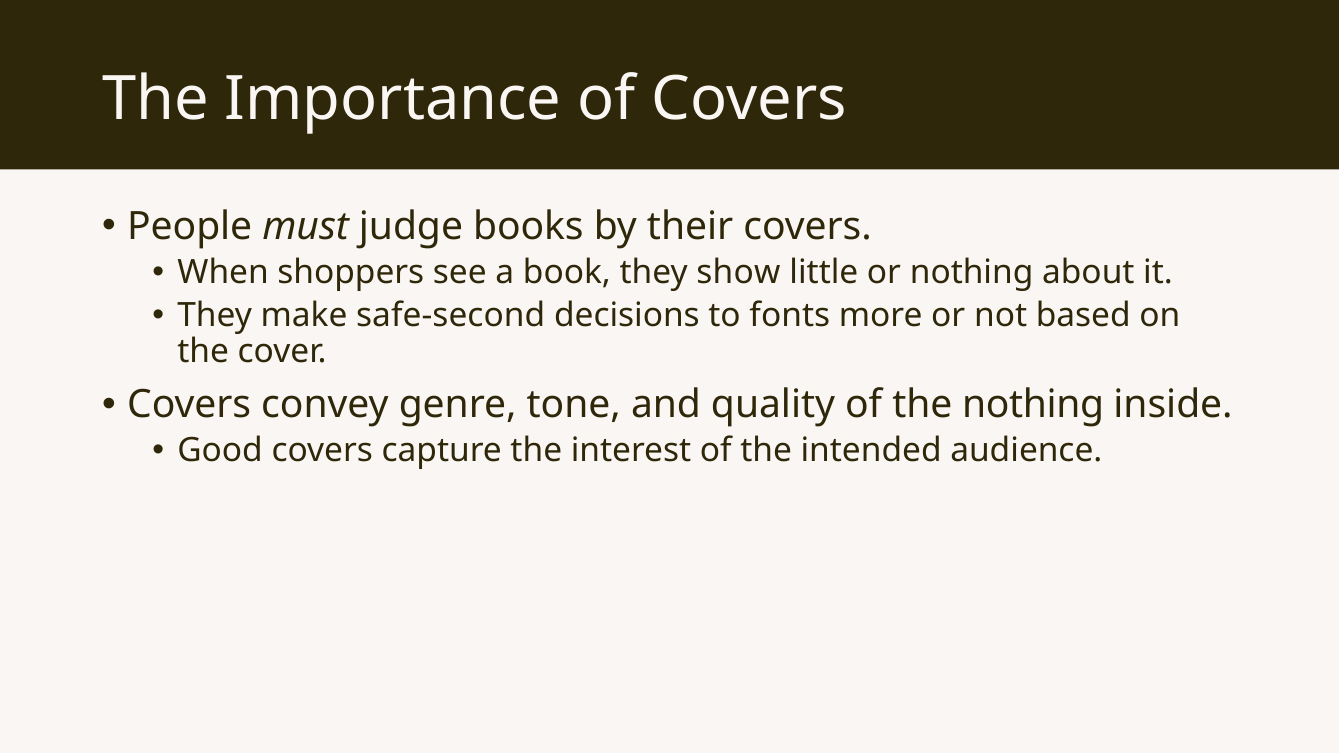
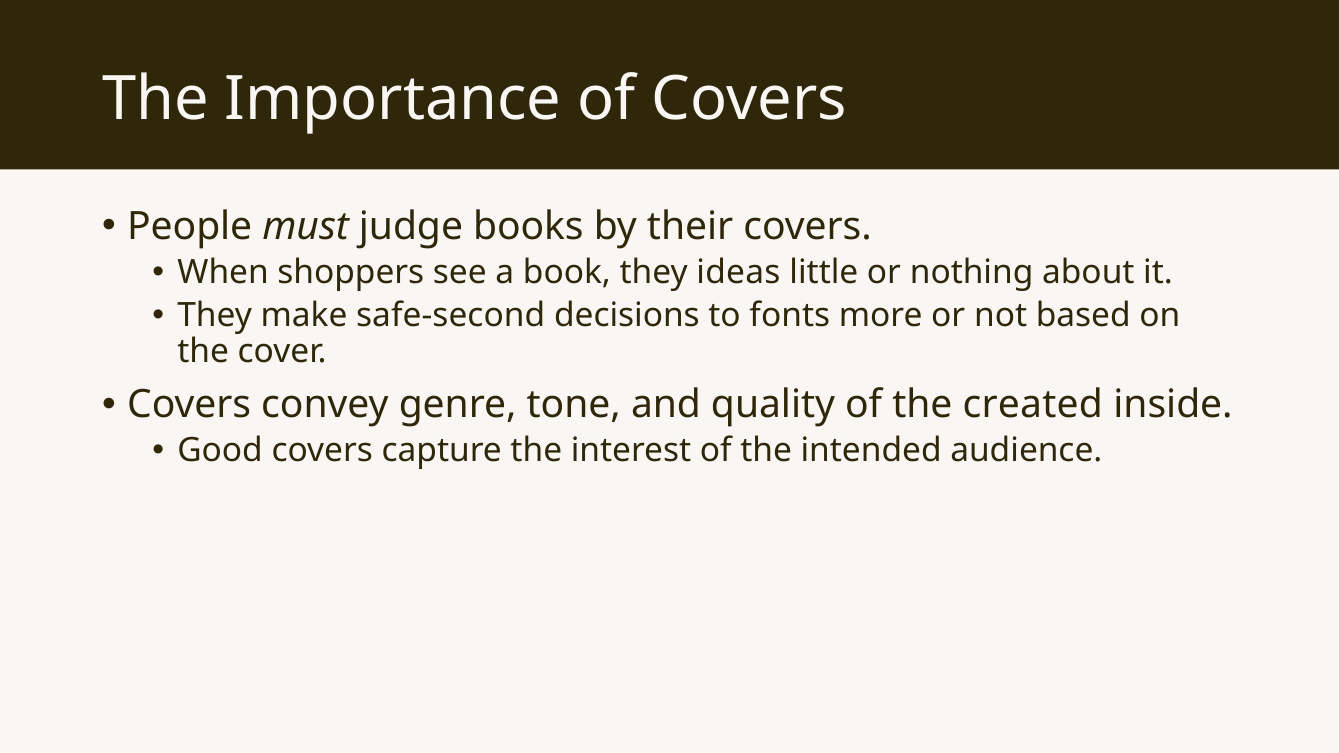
show: show -> ideas
the nothing: nothing -> created
